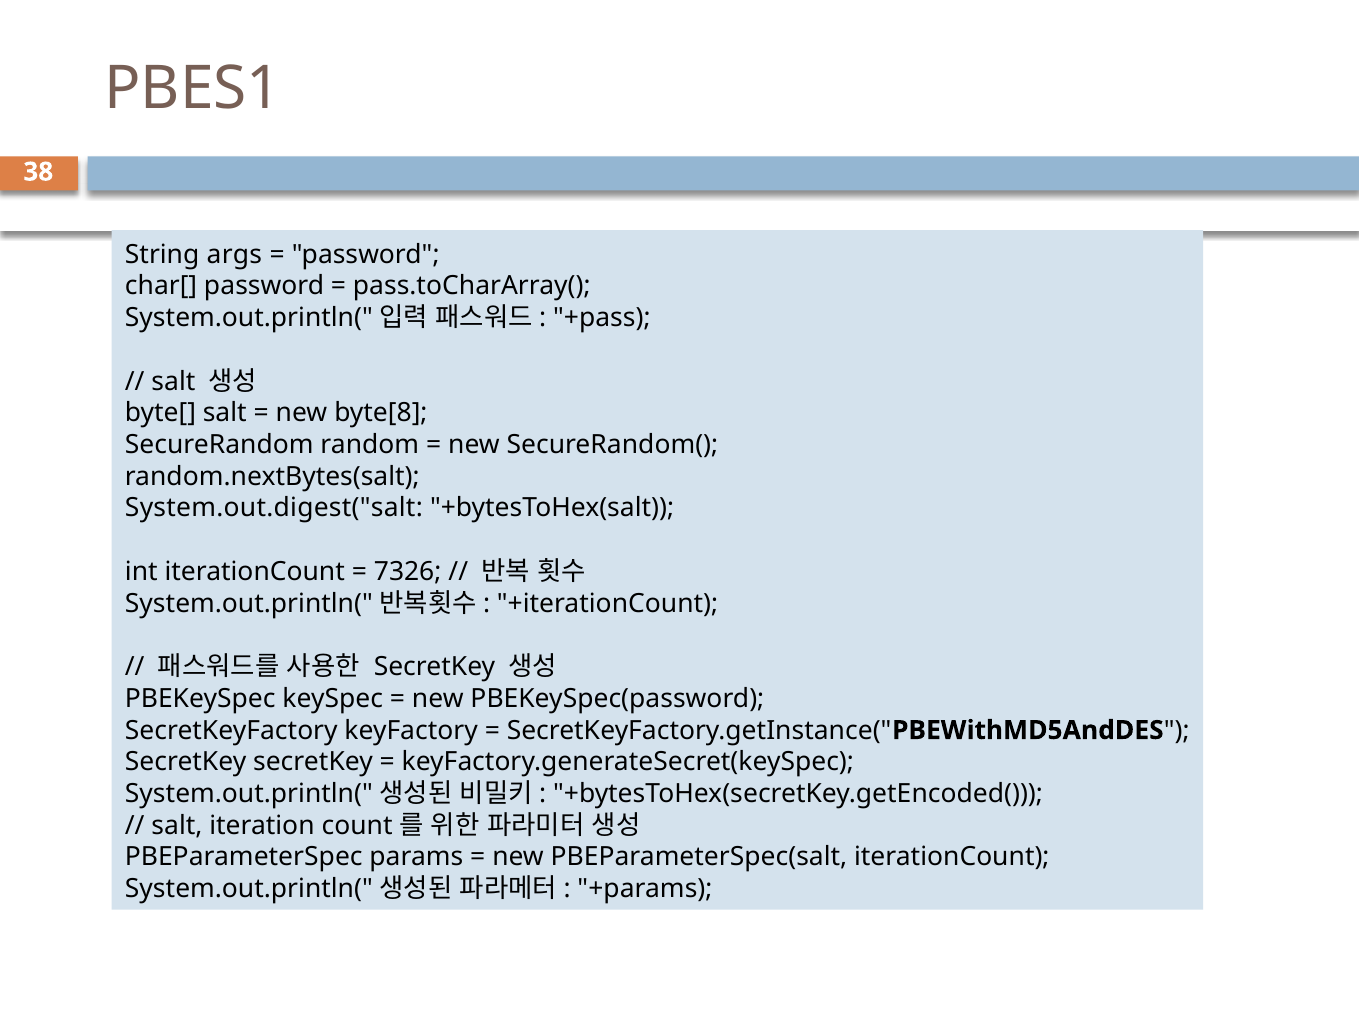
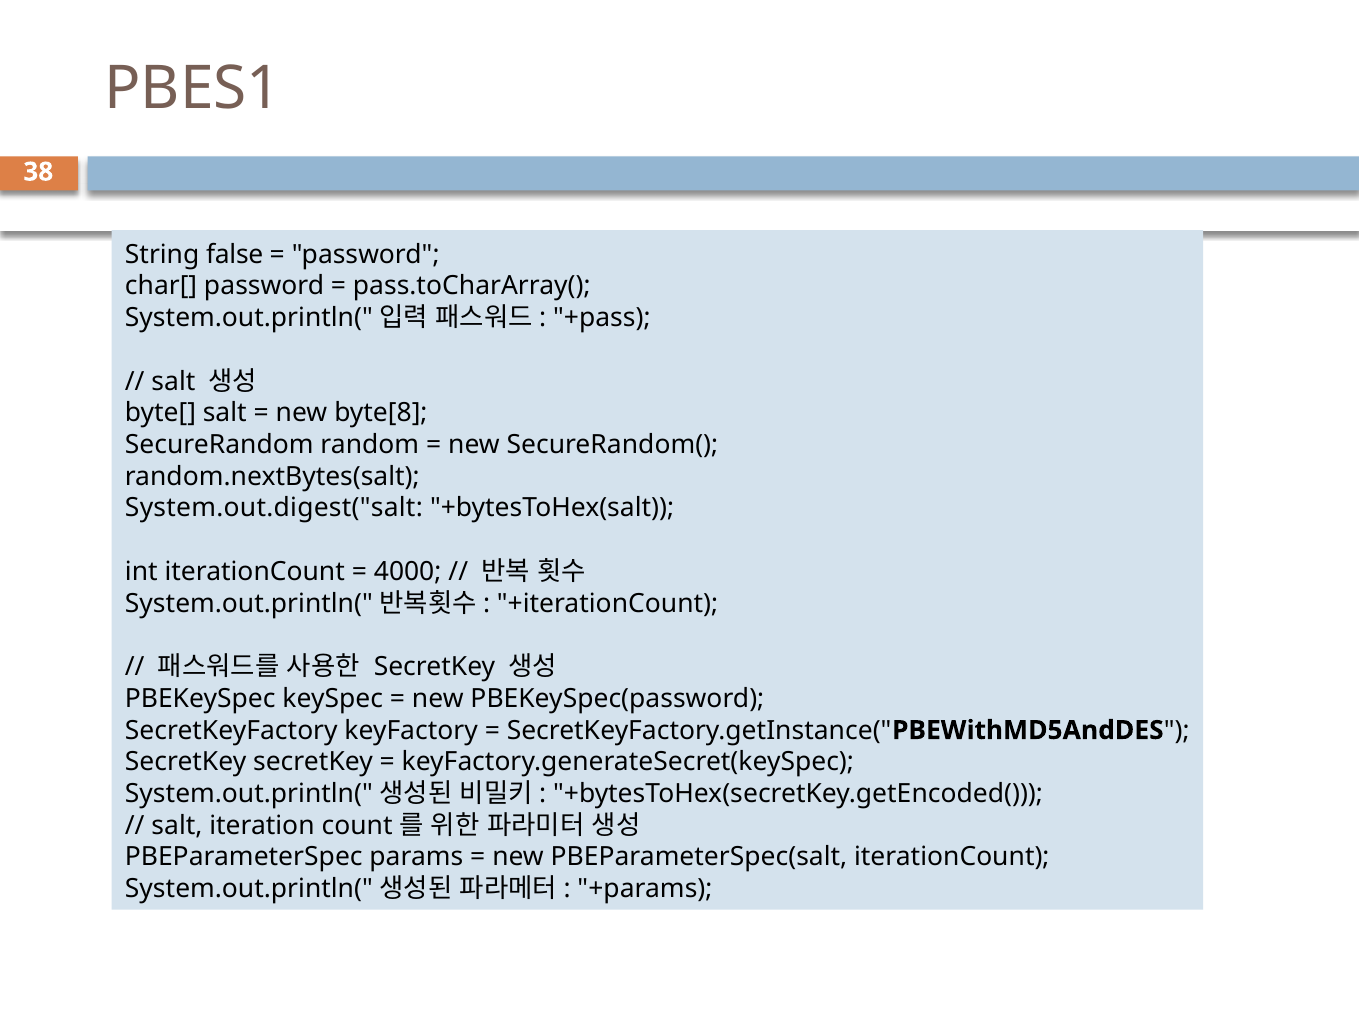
args: args -> false
7326: 7326 -> 4000
